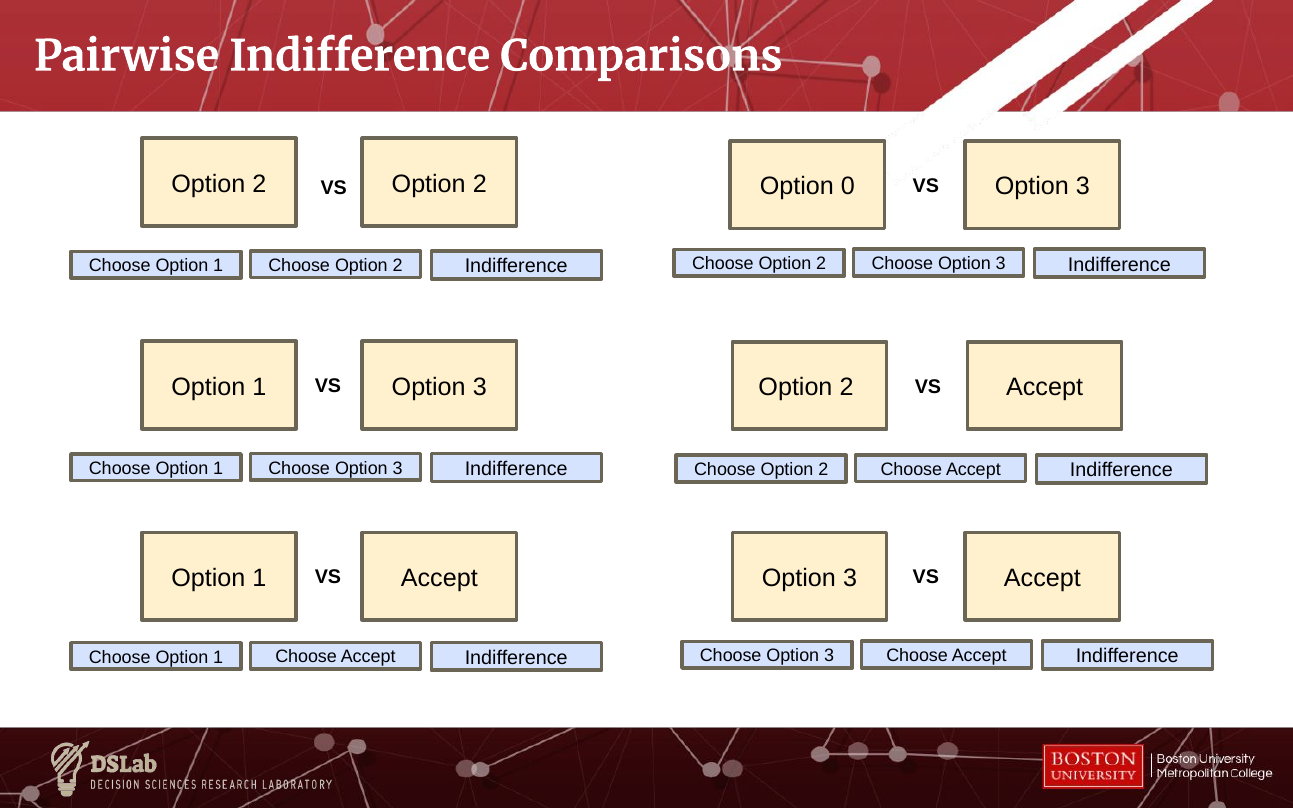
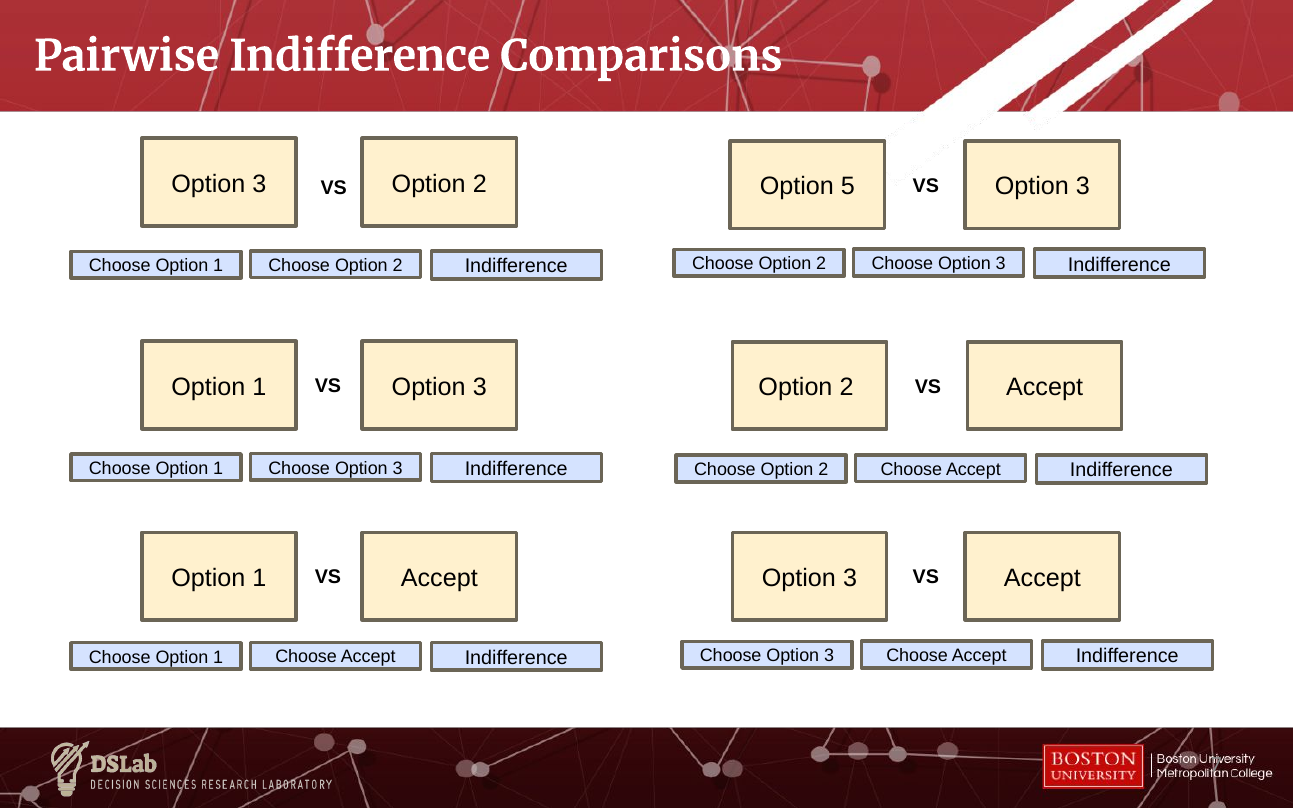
2 at (259, 184): 2 -> 3
0: 0 -> 5
